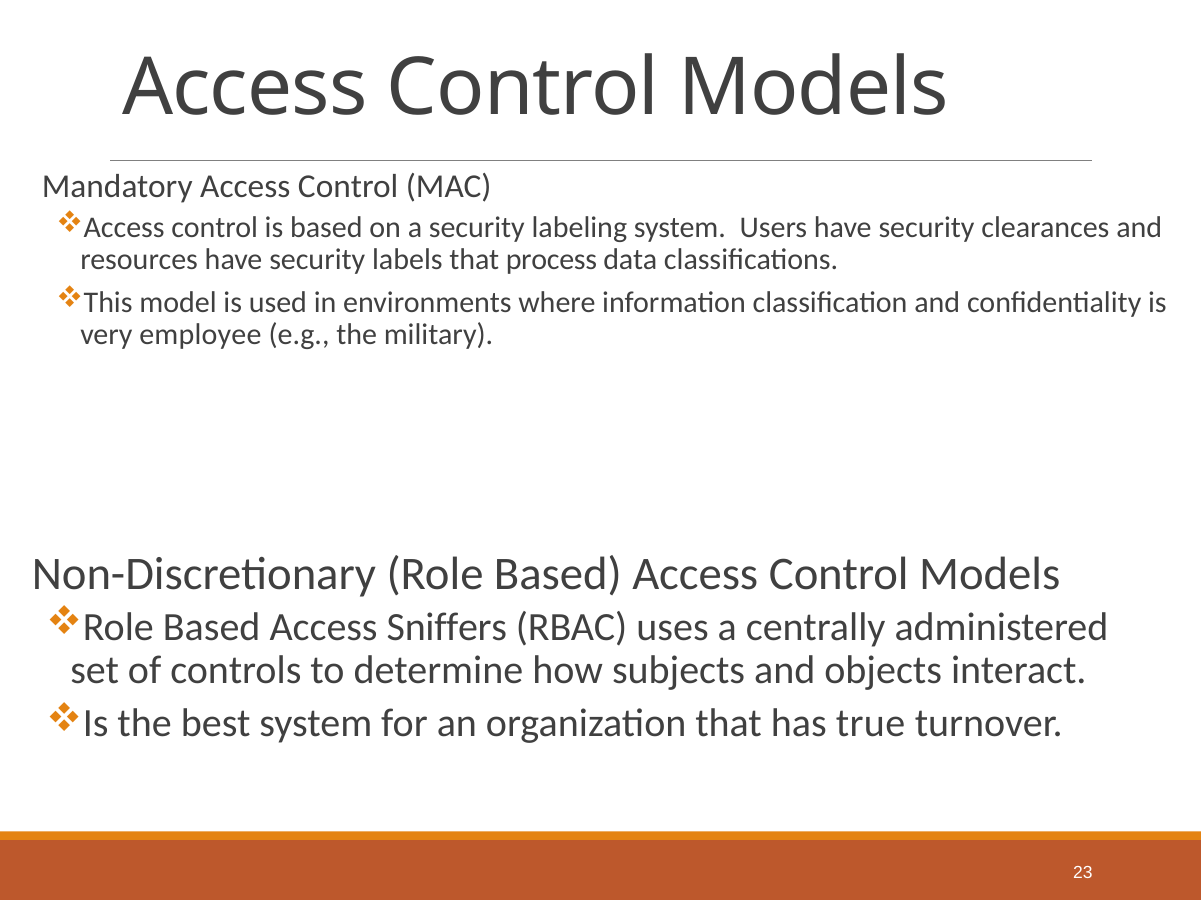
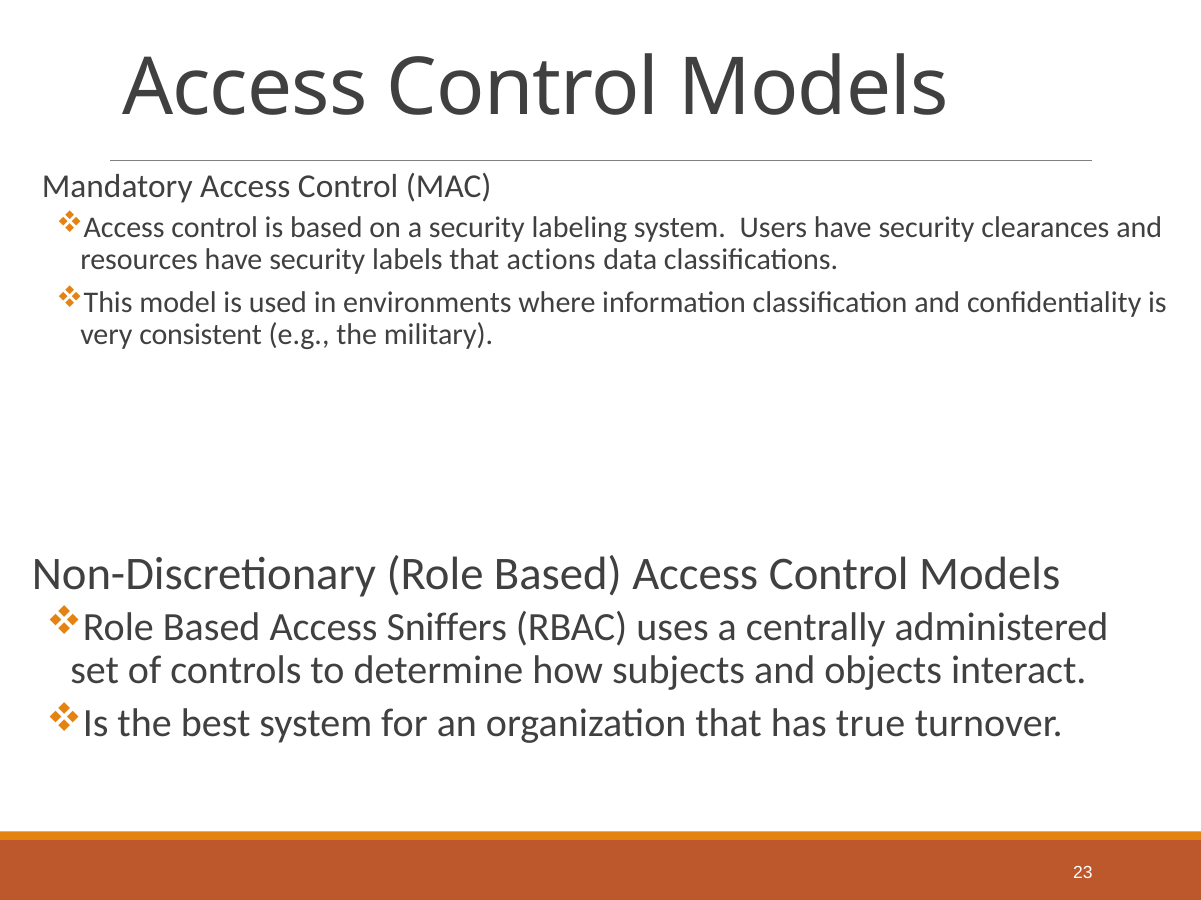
process: process -> actions
employee: employee -> consistent
